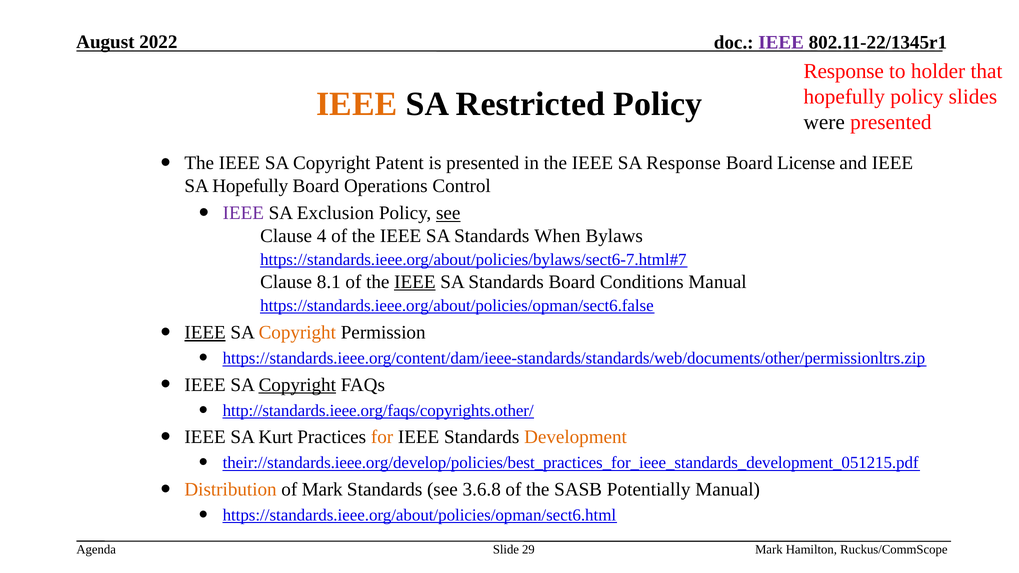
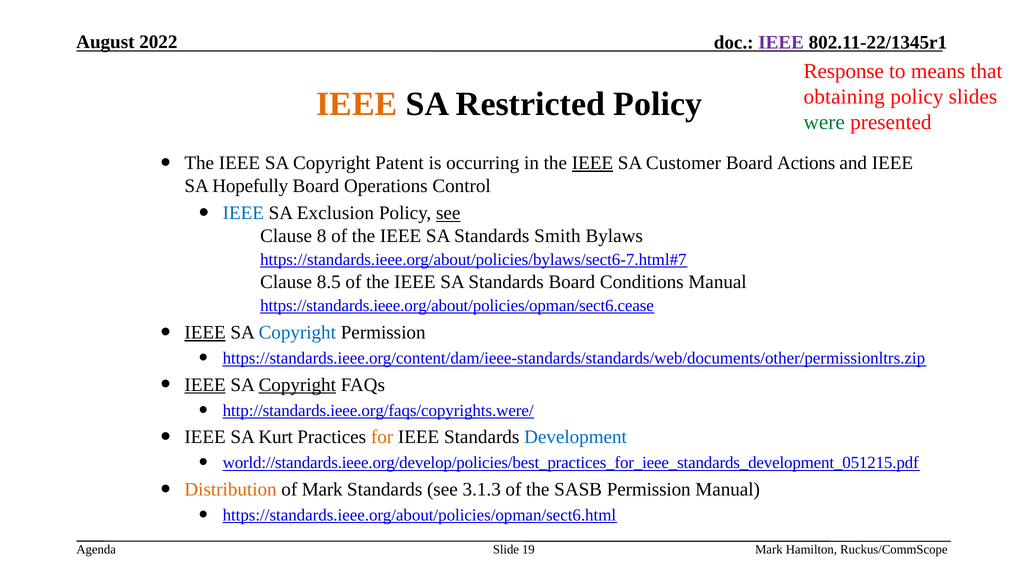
holder: holder -> means
hopefully at (844, 97): hopefully -> obtaining
were colour: black -> green
is presented: presented -> occurring
IEEE at (592, 163) underline: none -> present
SA Response: Response -> Customer
License: License -> Actions
IEEE at (243, 213) colour: purple -> blue
4: 4 -> 8
When: When -> Smith
8.1: 8.1 -> 8.5
IEEE at (415, 282) underline: present -> none
https://standards.ieee.org/about/policies/opman/sect6.false: https://standards.ieee.org/about/policies/opman/sect6.false -> https://standards.ieee.org/about/policies/opman/sect6.cease
Copyright at (297, 333) colour: orange -> blue
IEEE at (205, 385) underline: none -> present
http://standards.ieee.org/faqs/copyrights.other/: http://standards.ieee.org/faqs/copyrights.other/ -> http://standards.ieee.org/faqs/copyrights.were/
Development colour: orange -> blue
their://standards.ieee.org/develop/policies/best_practices_for_ieee_standards_development_051215.pdf: their://standards.ieee.org/develop/policies/best_practices_for_ieee_standards_development_051215.pdf -> world://standards.ieee.org/develop/policies/best_practices_for_ieee_standards_development_051215.pdf
3.6.8: 3.6.8 -> 3.1.3
SASB Potentially: Potentially -> Permission
29: 29 -> 19
